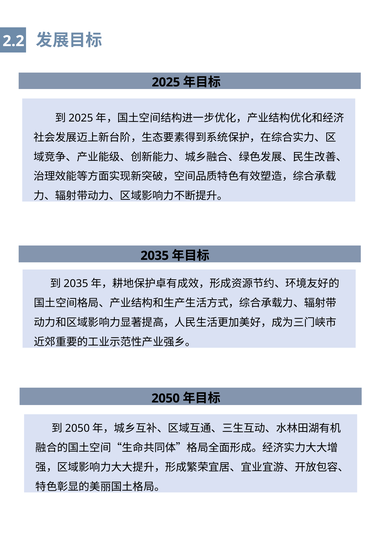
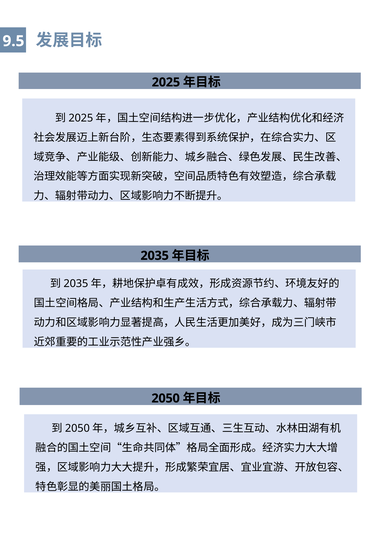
2.2: 2.2 -> 9.5
